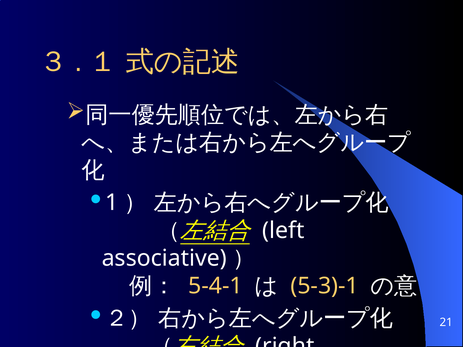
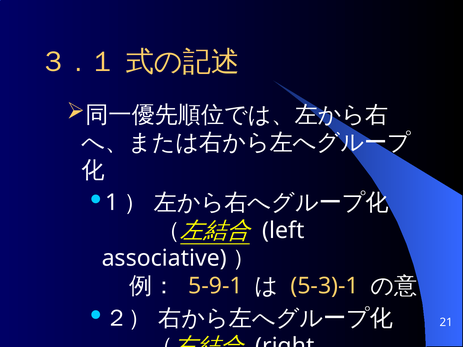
5-4-1: 5-4-1 -> 5-9-1
